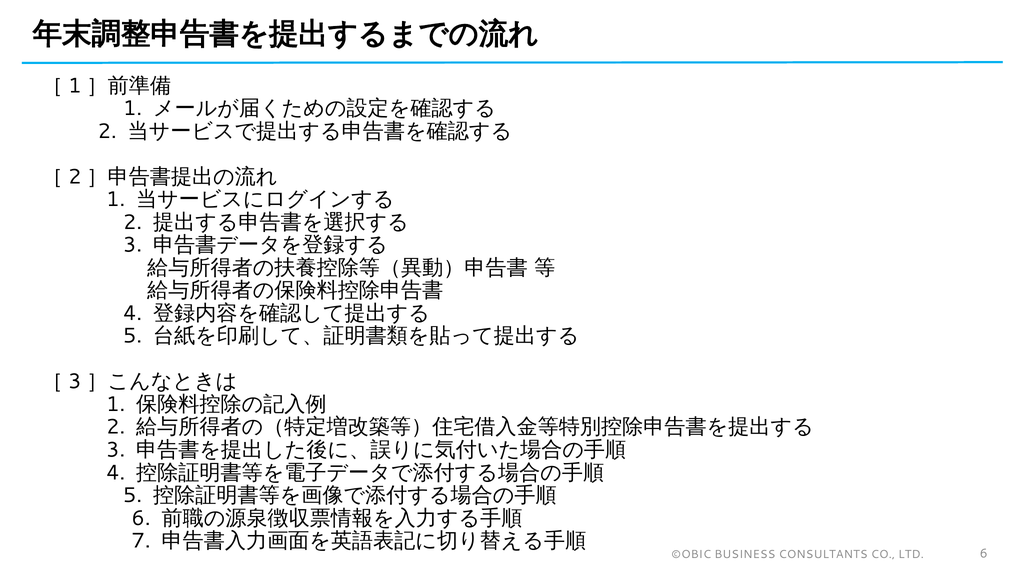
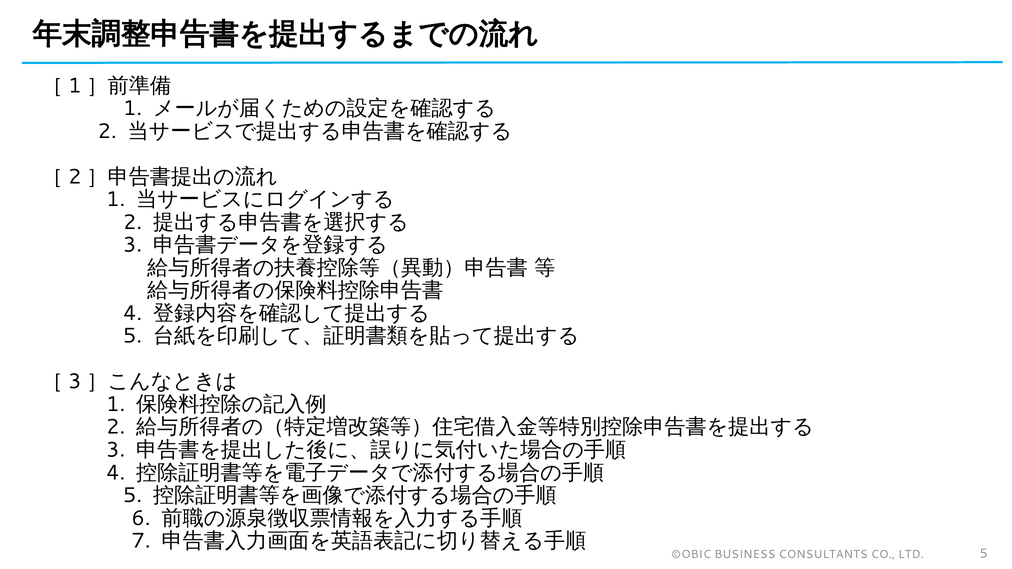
LTD 6: 6 -> 5
